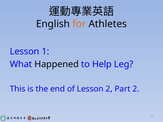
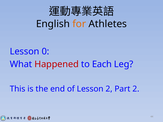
1: 1 -> 0
Happened colour: black -> red
Help: Help -> Each
